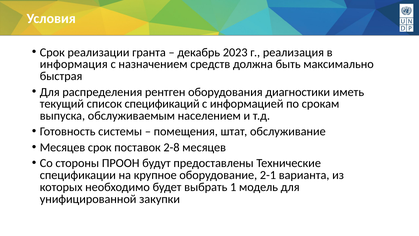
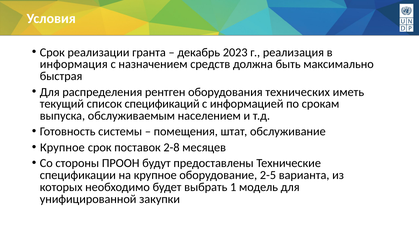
диагностики: диагностики -> технических
Месяцев at (63, 147): Месяцев -> Крупное
2-1: 2-1 -> 2-5
